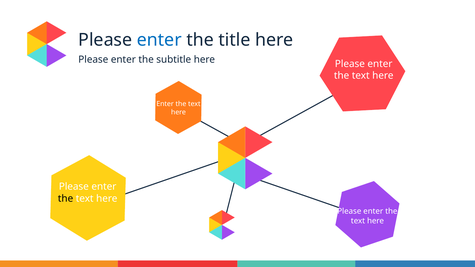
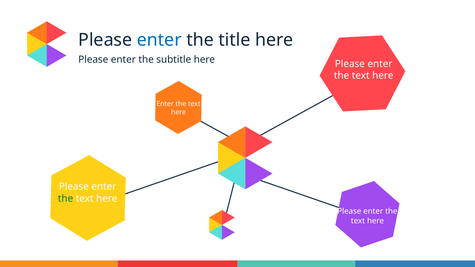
the at (66, 199) colour: black -> green
